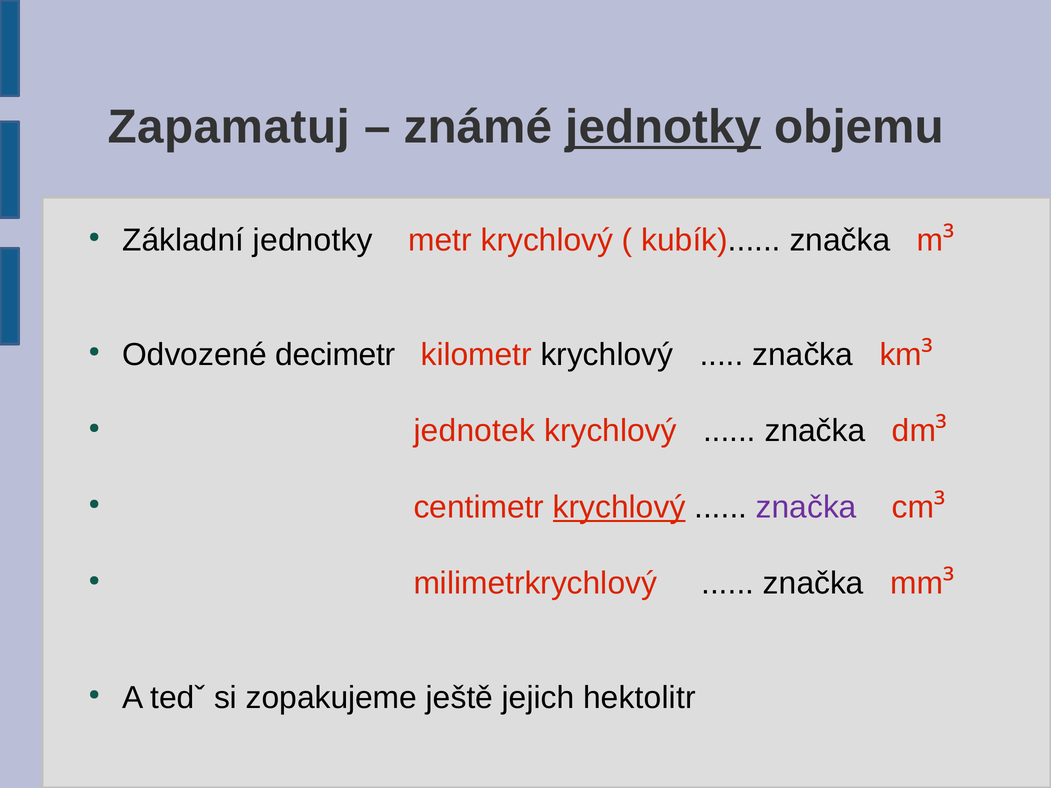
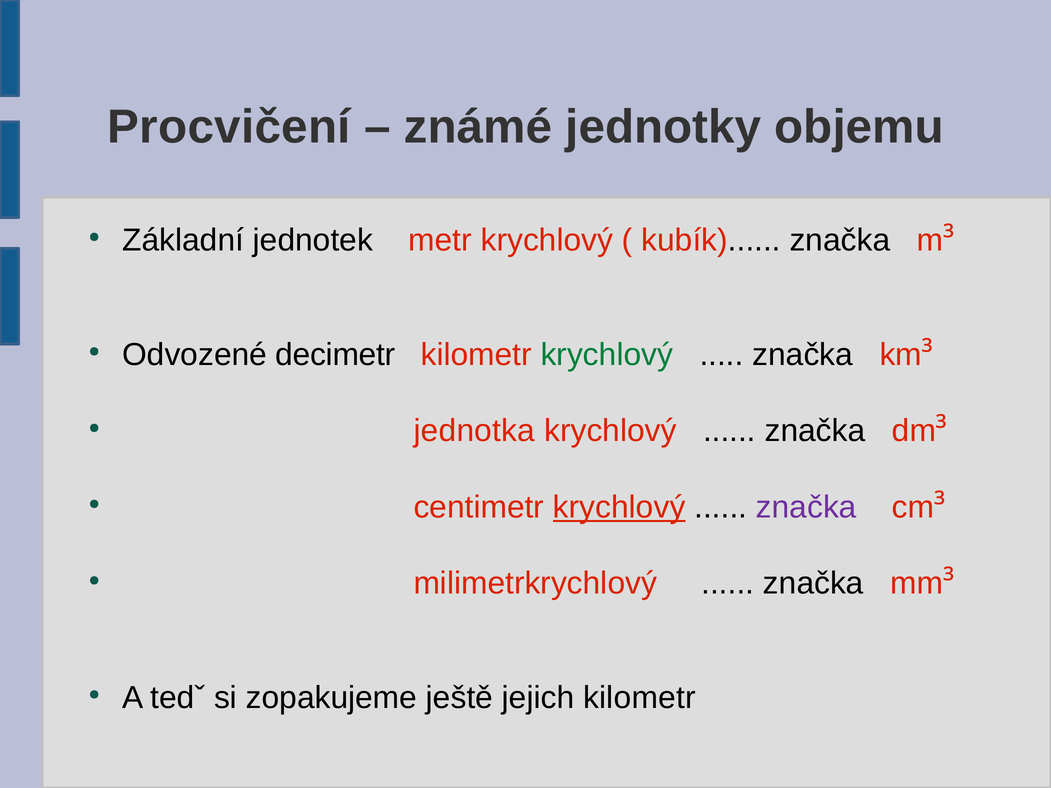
Zapamatuj: Zapamatuj -> Procvičení
jednotky at (663, 127) underline: present -> none
Základní jednotky: jednotky -> jednotek
krychlový at (607, 355) colour: black -> green
jednotek: jednotek -> jednotka
jejich hektolitr: hektolitr -> kilometr
